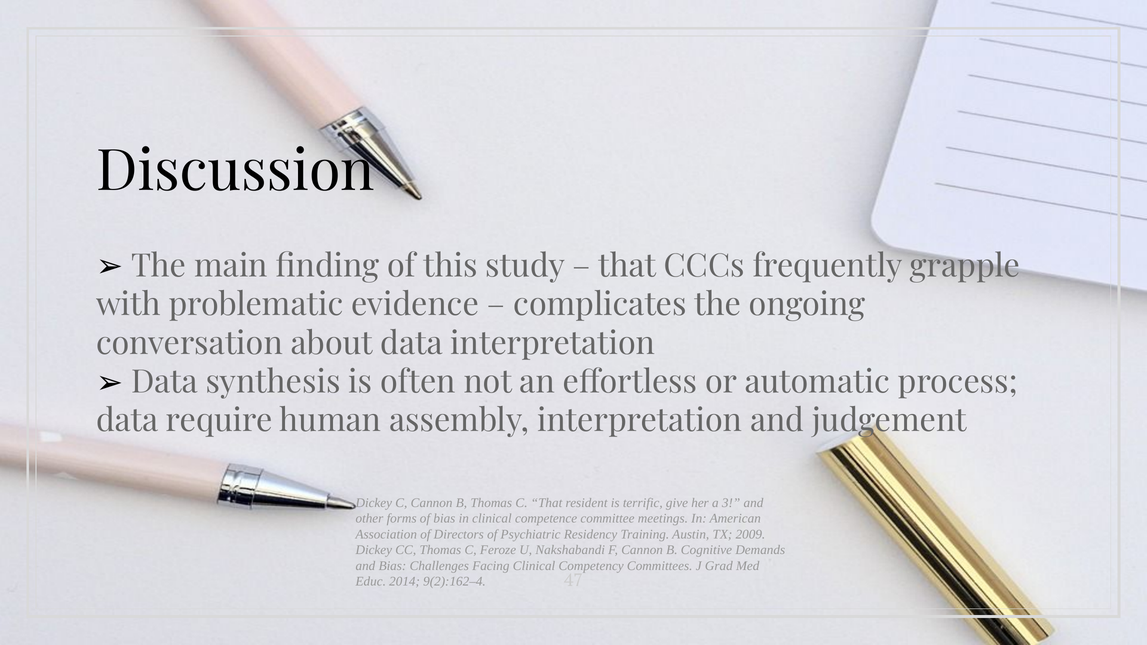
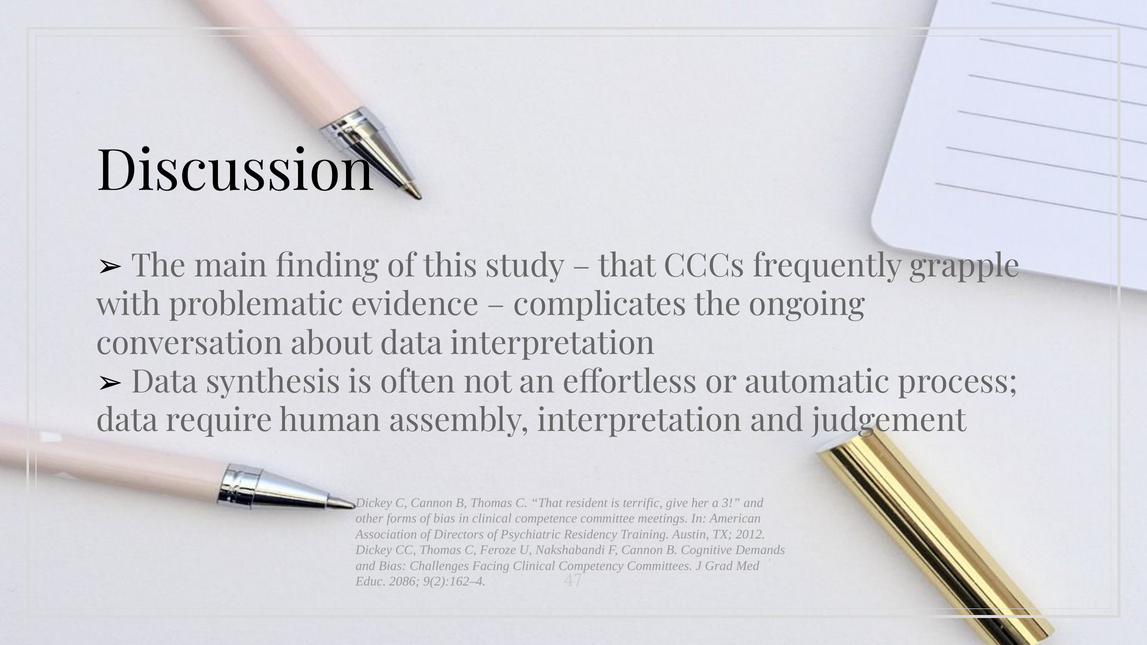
2009: 2009 -> 2012
2014: 2014 -> 2086
